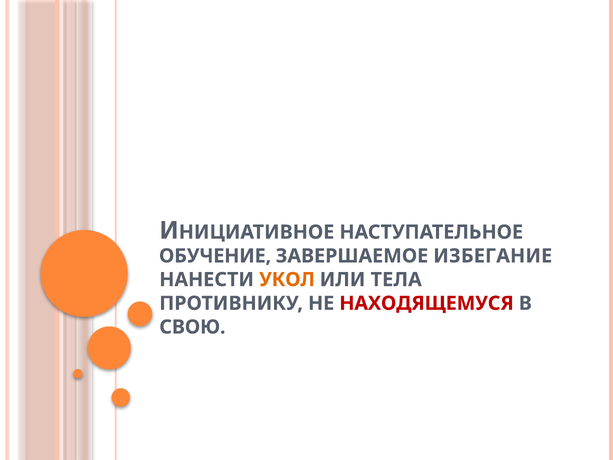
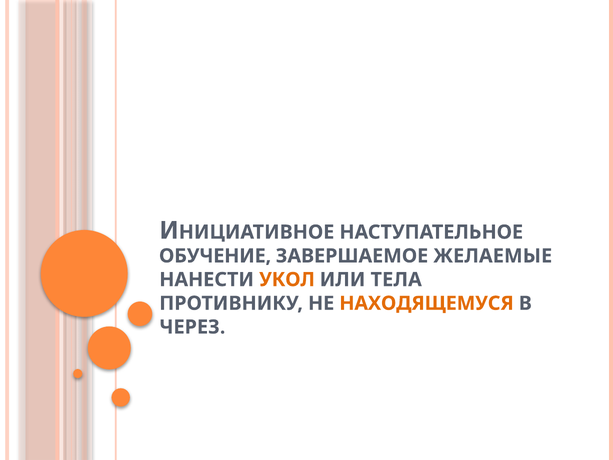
ИЗБЕГАНИЕ: ИЗБЕГАНИЕ -> ЖЕЛАЕМЫЕ
НАХОДЯЩЕМУСЯ colour: red -> orange
СВОЮ: СВОЮ -> ЧЕРЕЗ
